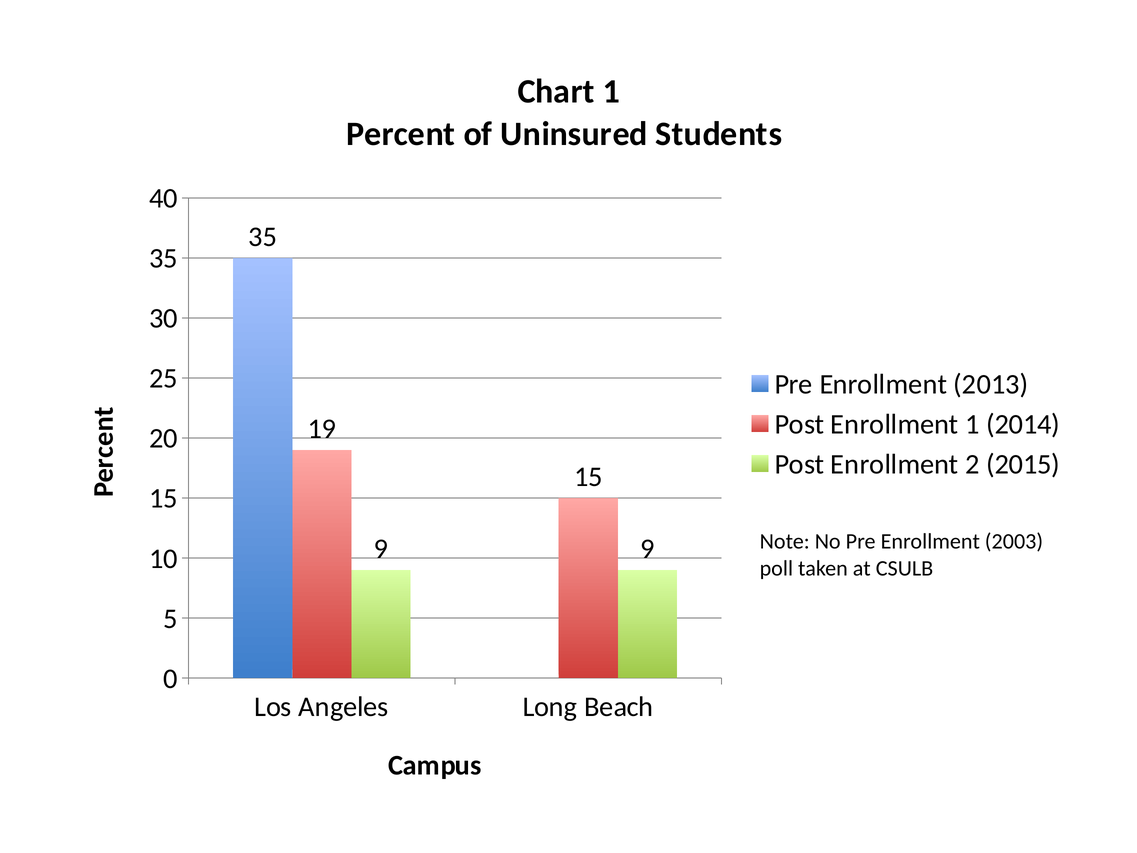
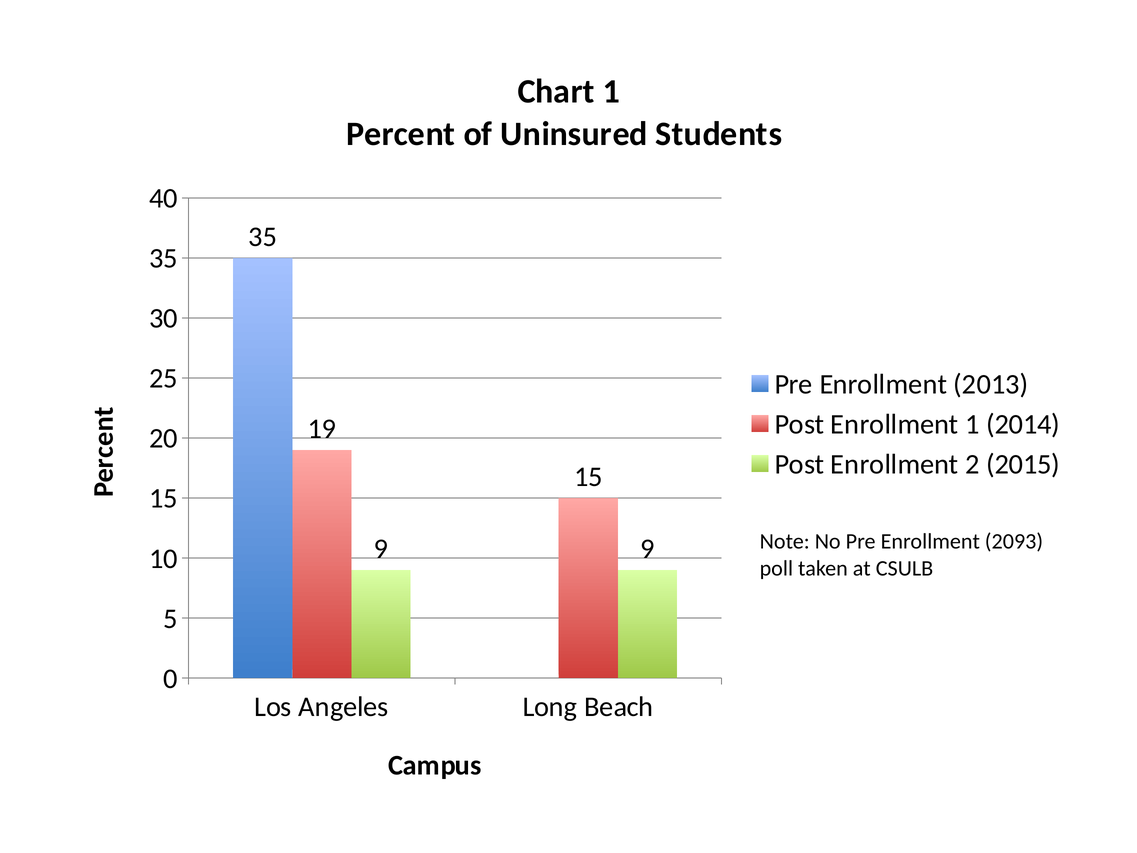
2003: 2003 -> 2093
